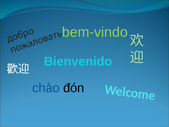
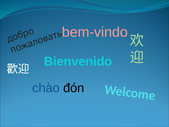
bem-vindo colour: light green -> pink
